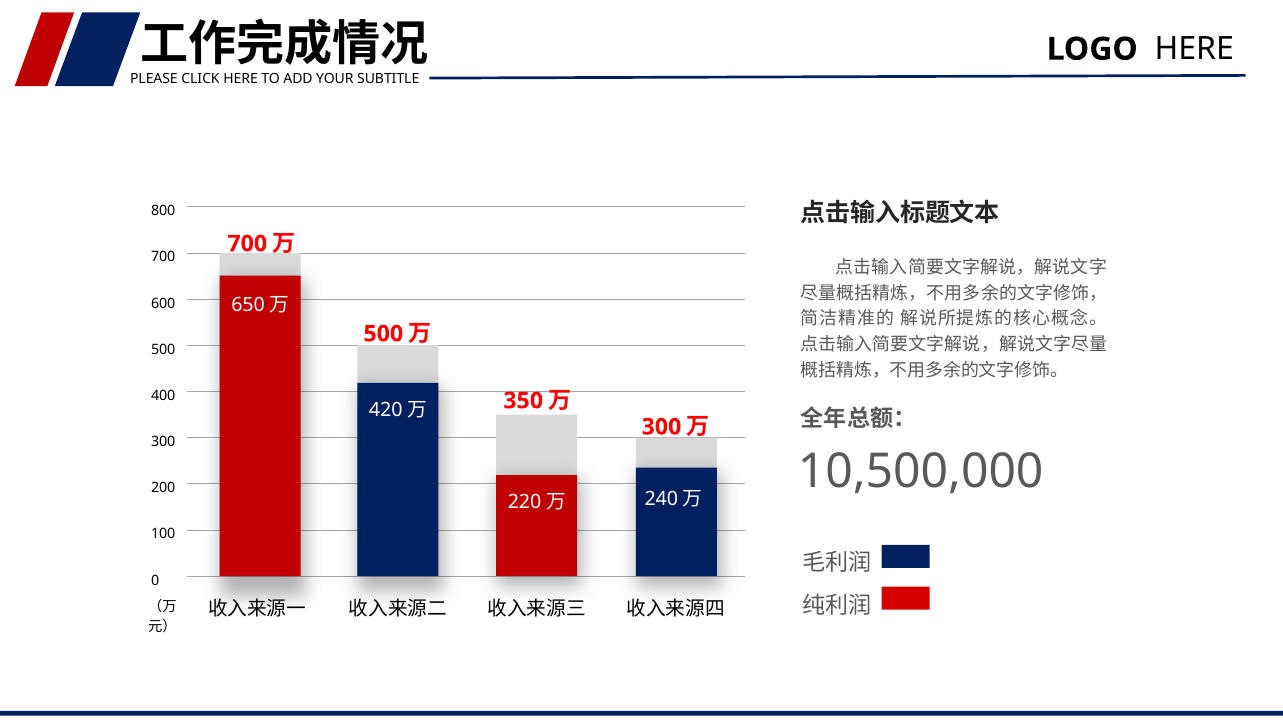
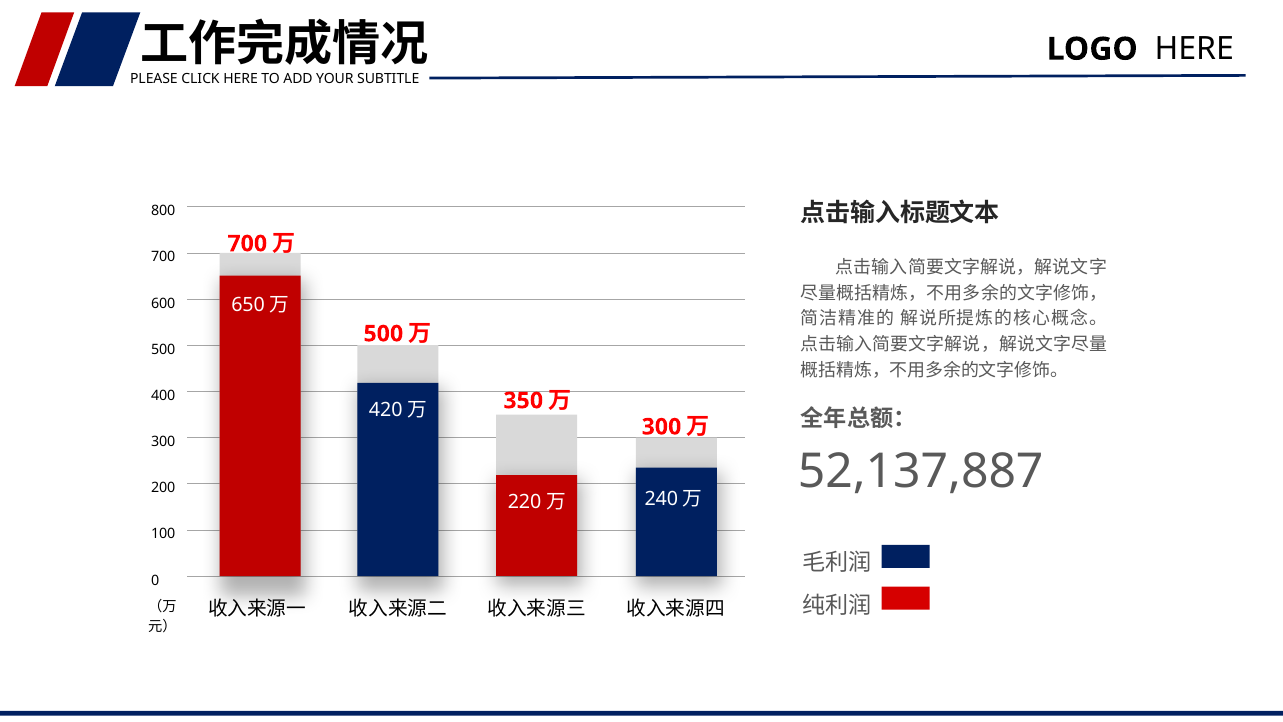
10,500,000: 10,500,000 -> 52,137,887
